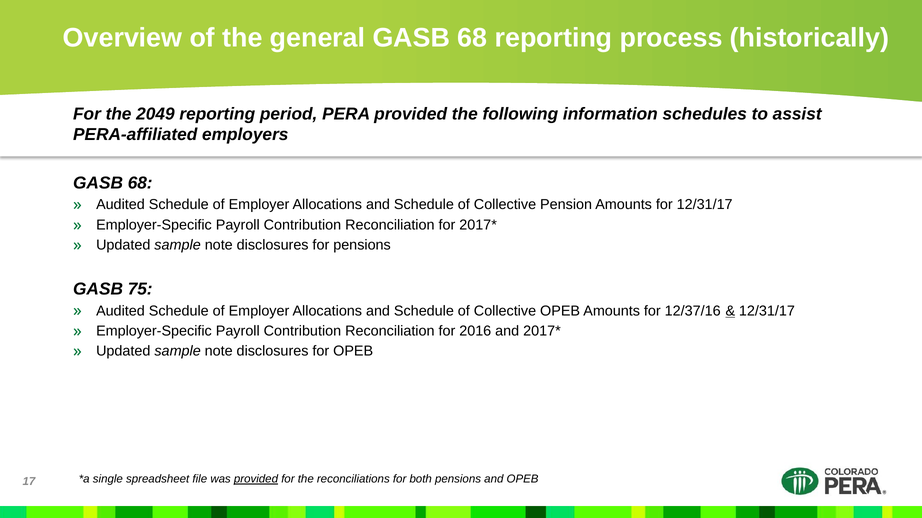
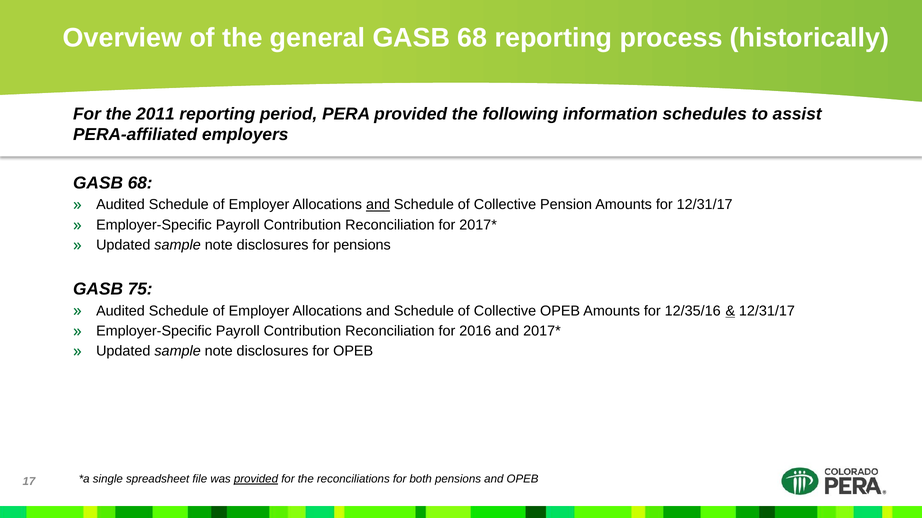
2049: 2049 -> 2011
and at (378, 205) underline: none -> present
12/37/16: 12/37/16 -> 12/35/16
